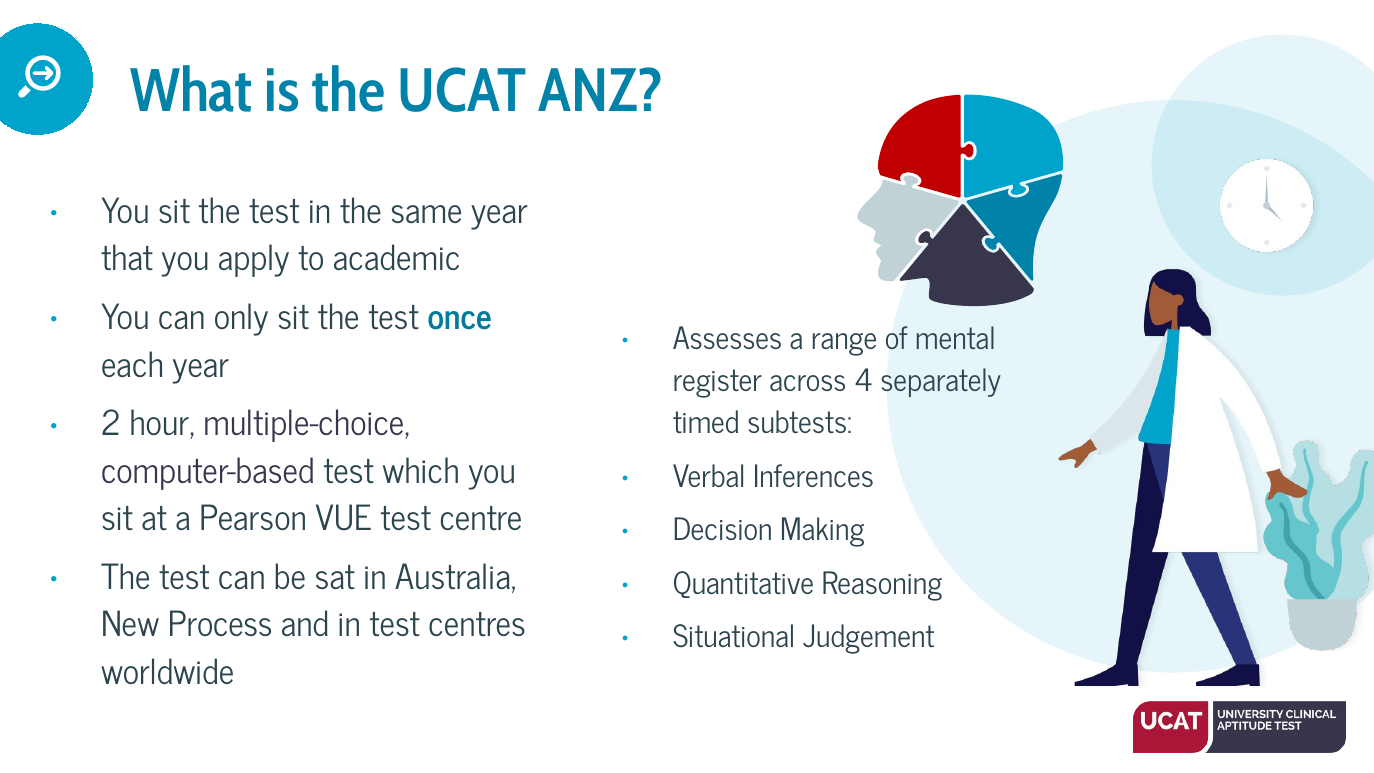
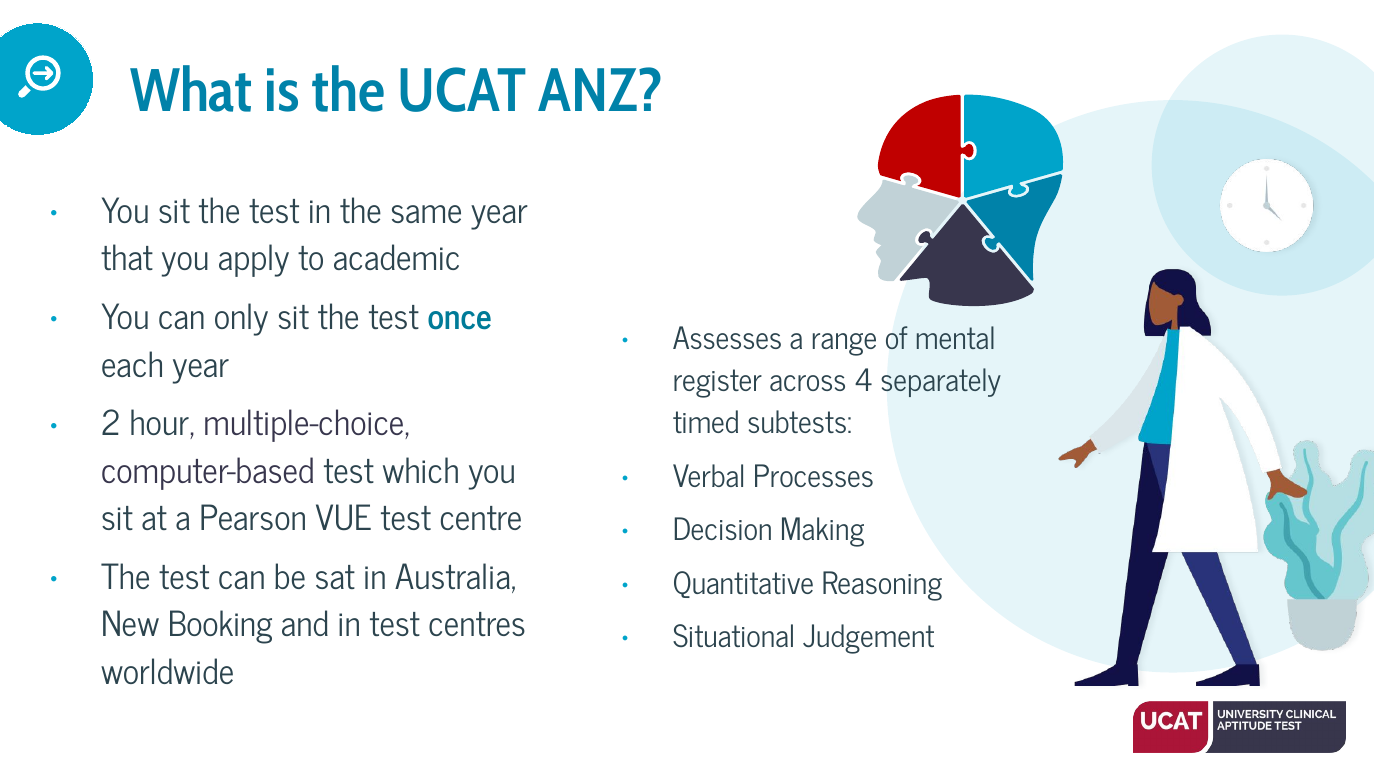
Inferences: Inferences -> Processes
Process: Process -> Booking
